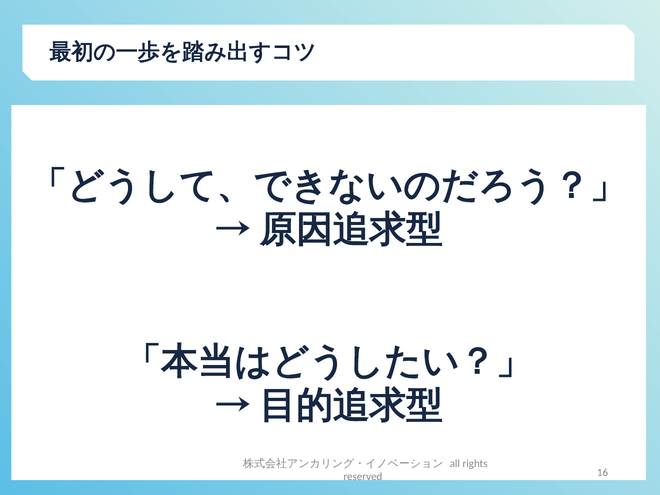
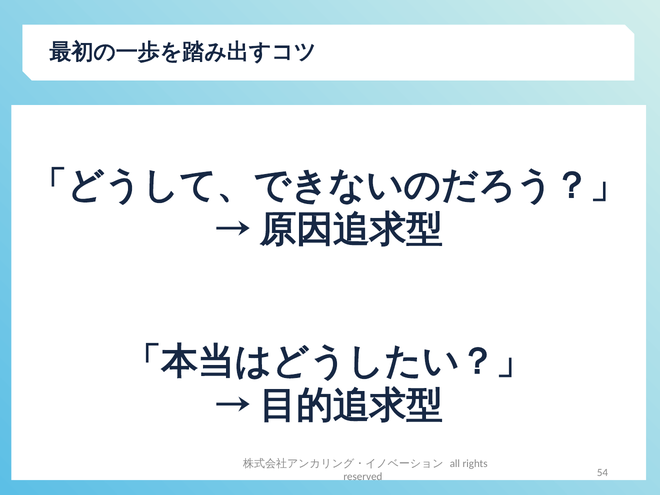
16: 16 -> 54
